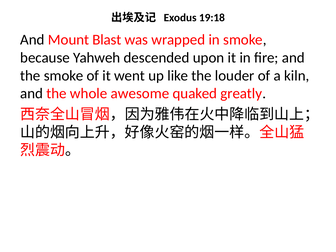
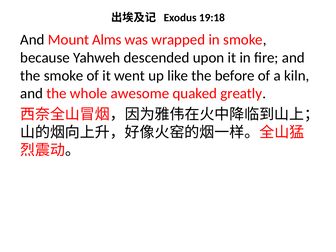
Blast: Blast -> Alms
louder: louder -> before
